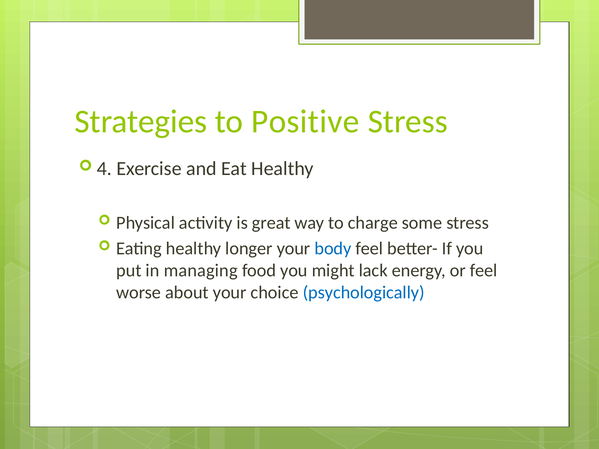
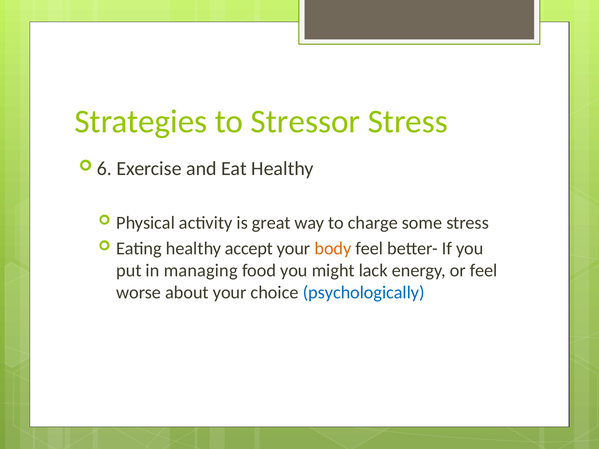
Positive: Positive -> Stressor
4: 4 -> 6
longer: longer -> accept
body colour: blue -> orange
